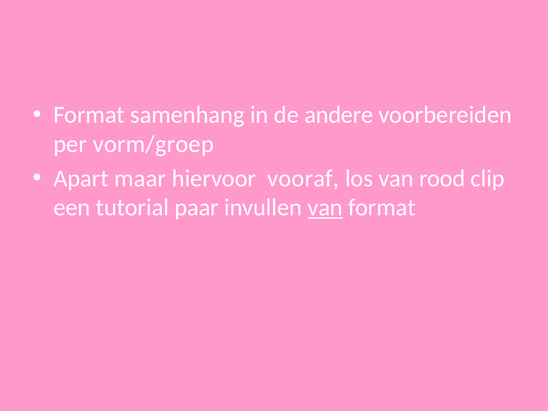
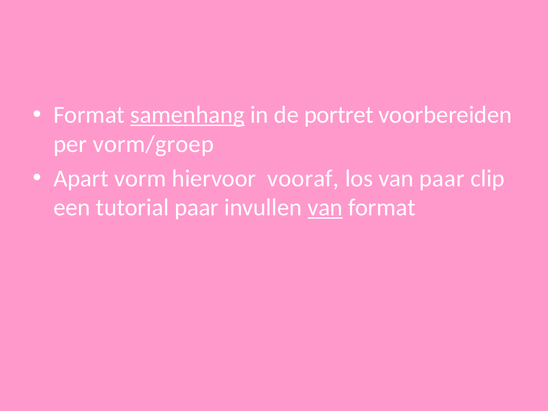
samenhang underline: none -> present
andere: andere -> portret
maar: maar -> vorm
van rood: rood -> paar
